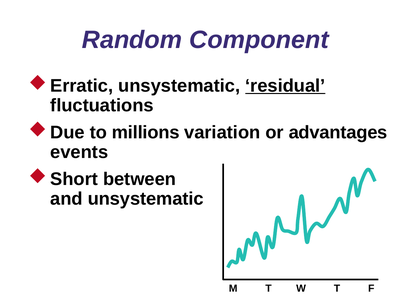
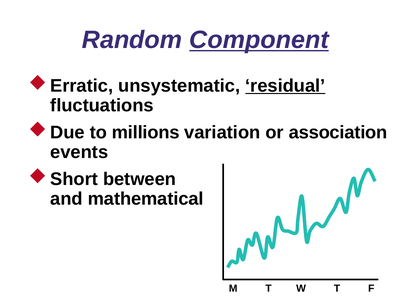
Component underline: none -> present
advantages: advantages -> association
and unsystematic: unsystematic -> mathematical
